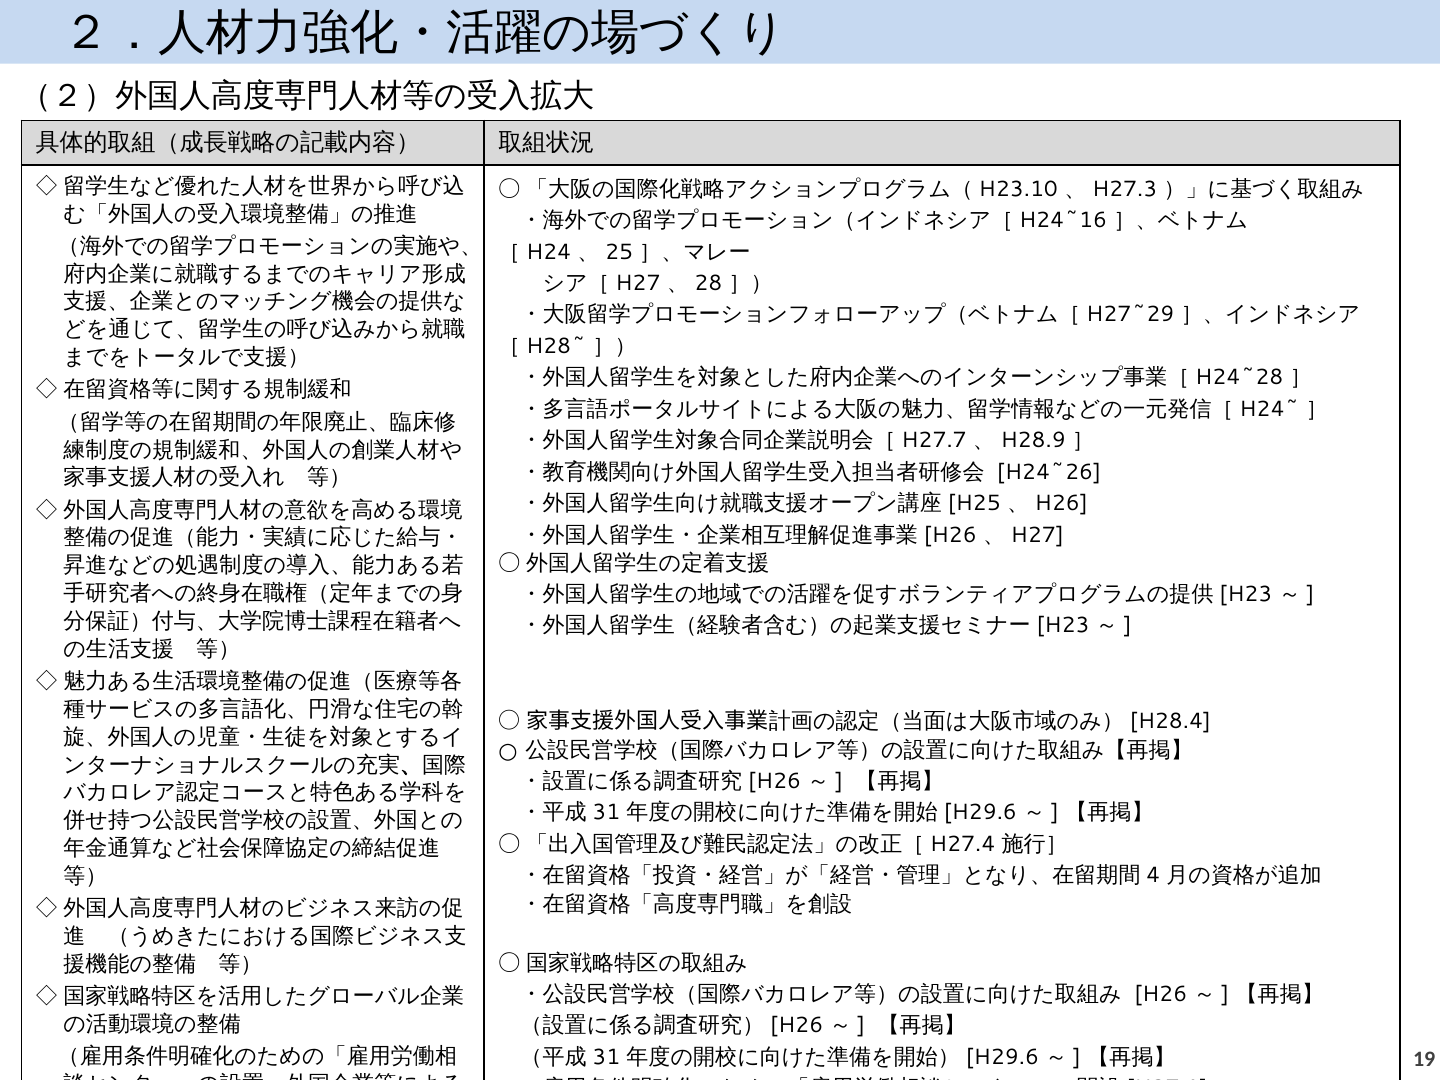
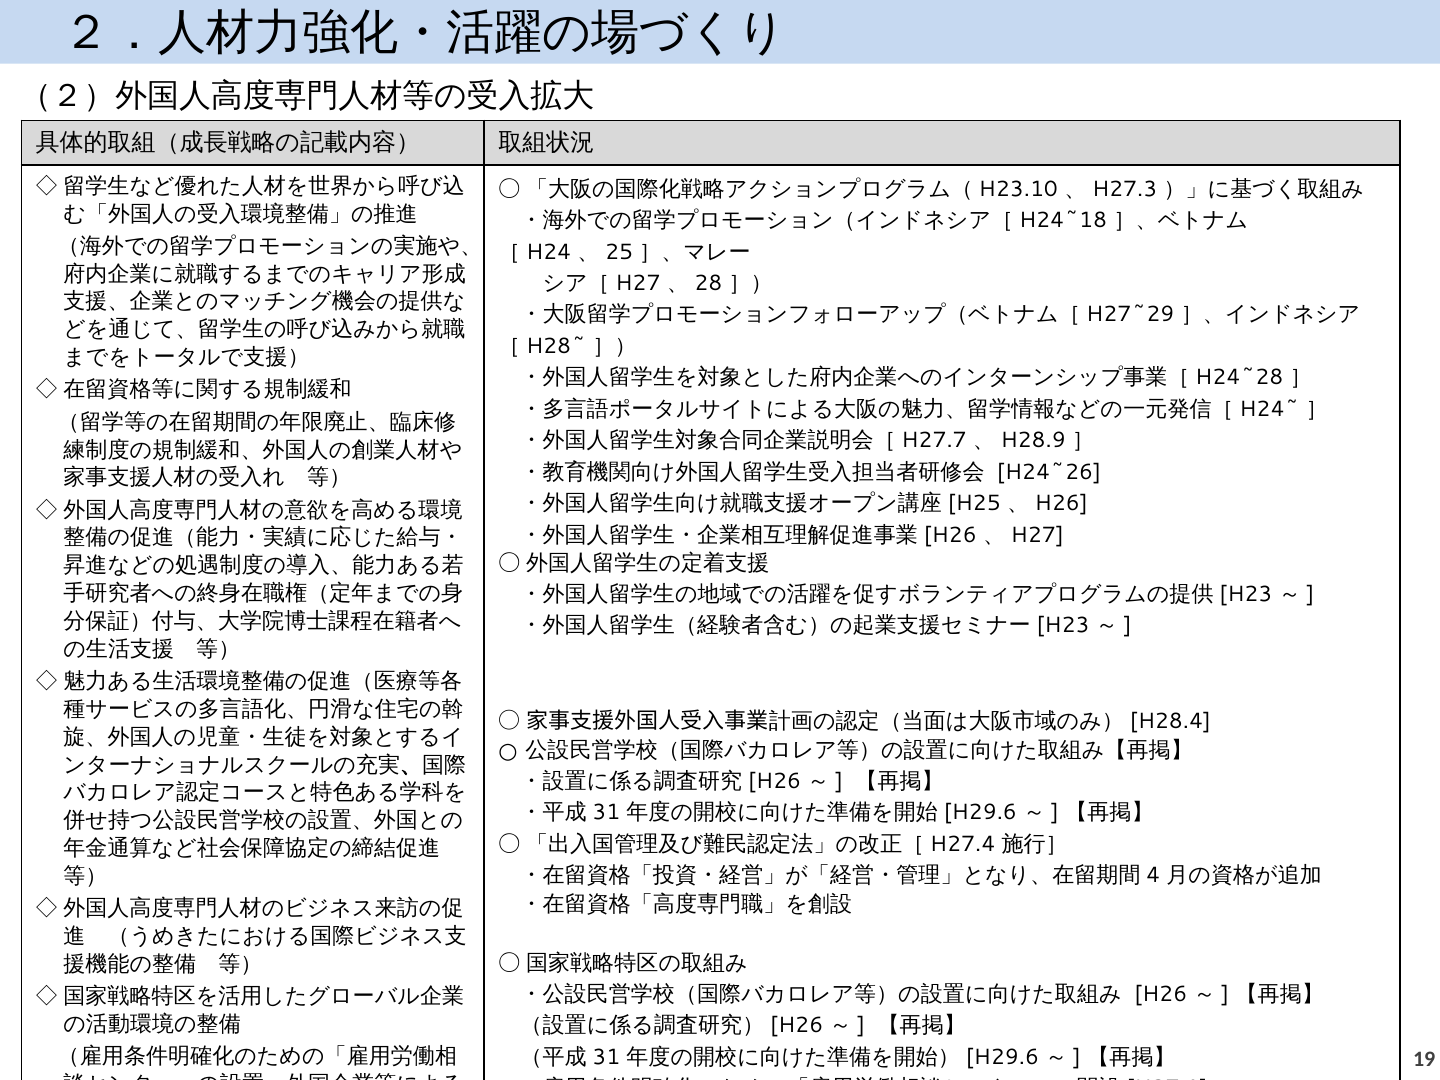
H24~16: H24~16 -> H24~18
